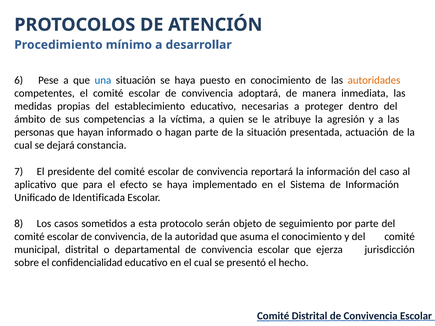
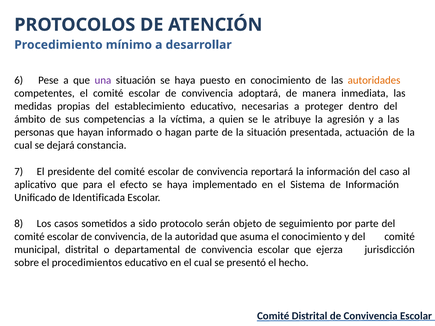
una colour: blue -> purple
esta: esta -> sido
confidencialidad: confidencialidad -> procedimientos
